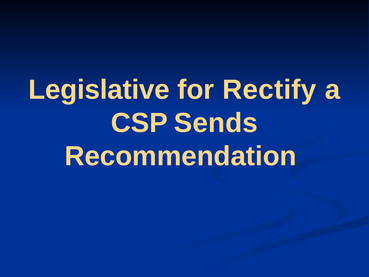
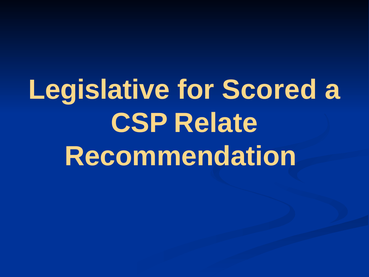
Rectify: Rectify -> Scored
Sends: Sends -> Relate
